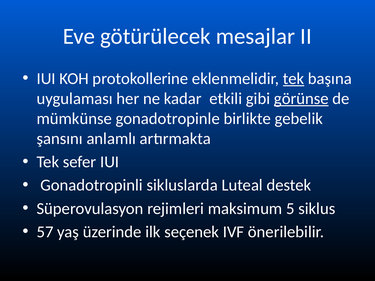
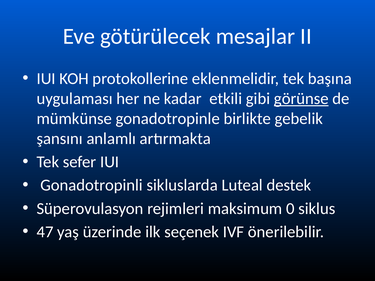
tek at (294, 79) underline: present -> none
5: 5 -> 0
57: 57 -> 47
